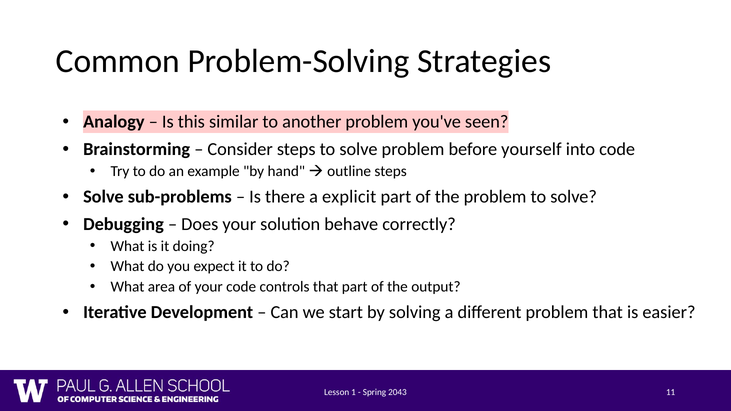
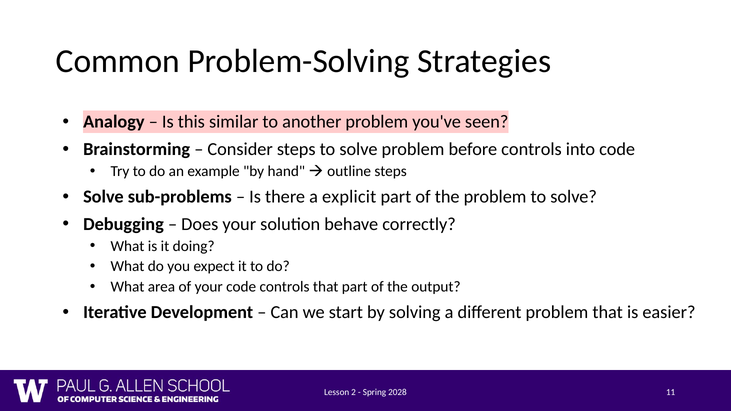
before yourself: yourself -> controls
1: 1 -> 2
2043: 2043 -> 2028
